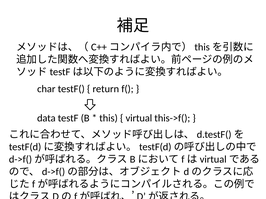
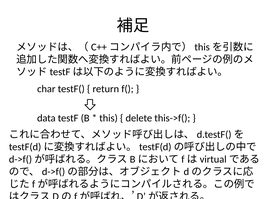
virtual: virtual -> delete
